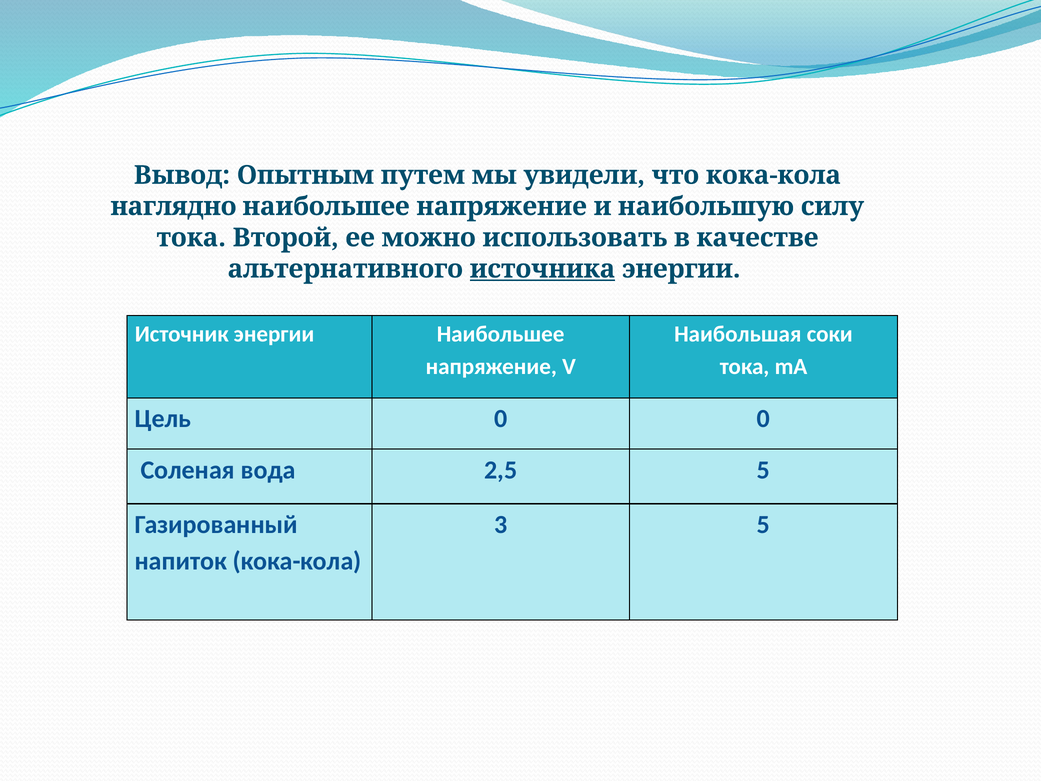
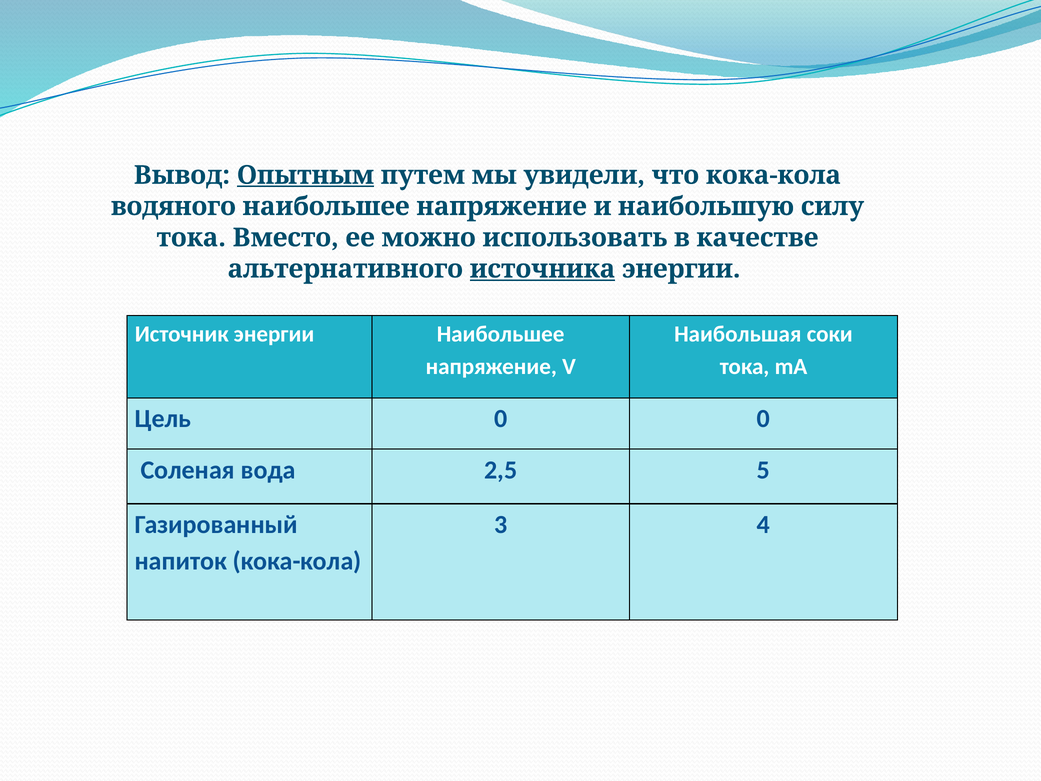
Опытным underline: none -> present
наглядно: наглядно -> водяного
Второй: Второй -> Вместо
3 5: 5 -> 4
